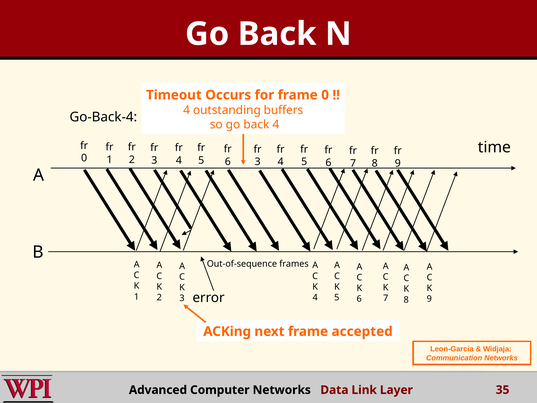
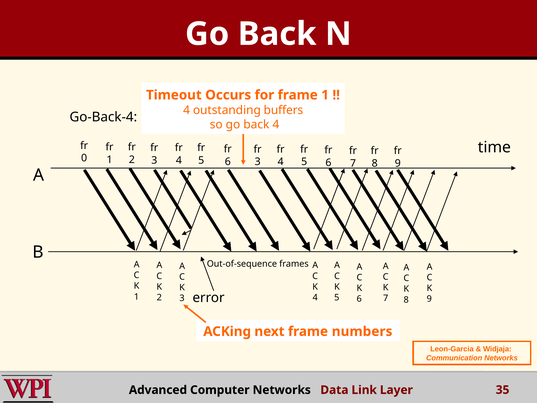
frame 0: 0 -> 1
accepted: accepted -> numbers
